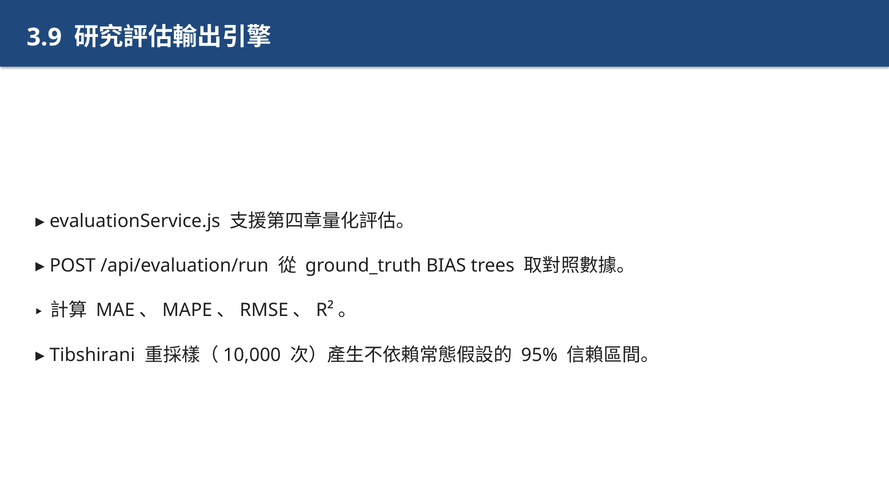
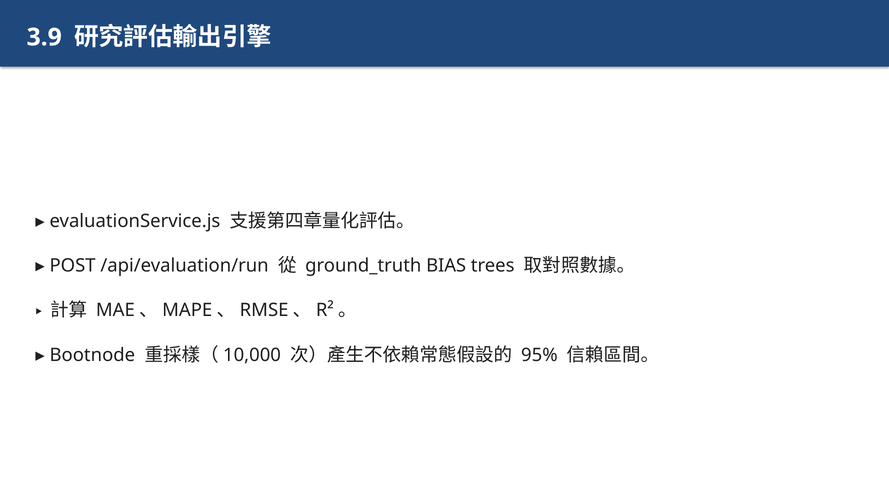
Tibshirani: Tibshirani -> Bootnode
